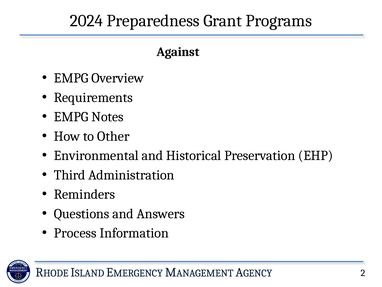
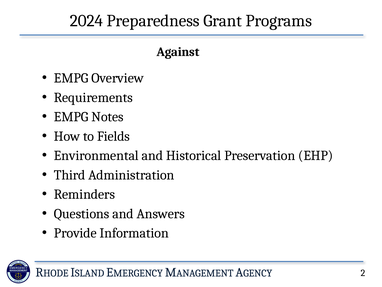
Other: Other -> Fields
Process: Process -> Provide
